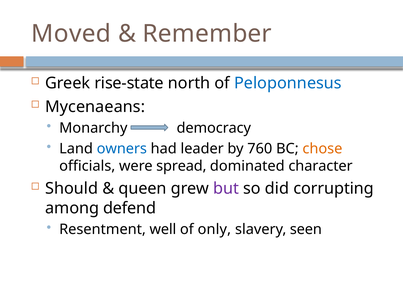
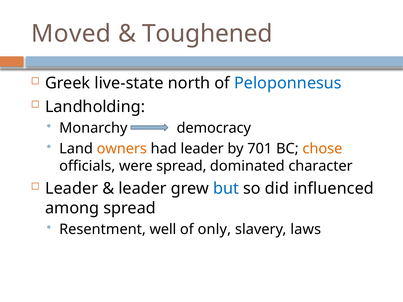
Remember: Remember -> Toughened
rise-state: rise-state -> live-state
Mycenaeans: Mycenaeans -> Landholding
owners colour: blue -> orange
760: 760 -> 701
Should at (72, 189): Should -> Leader
queen at (143, 189): queen -> leader
but colour: purple -> blue
corrupting: corrupting -> influenced
among defend: defend -> spread
seen: seen -> laws
